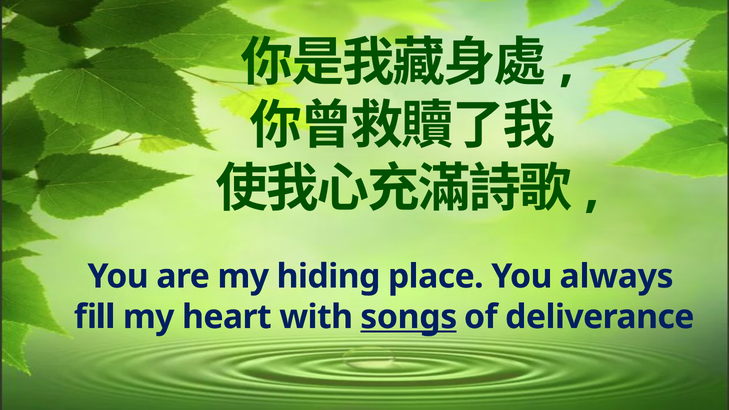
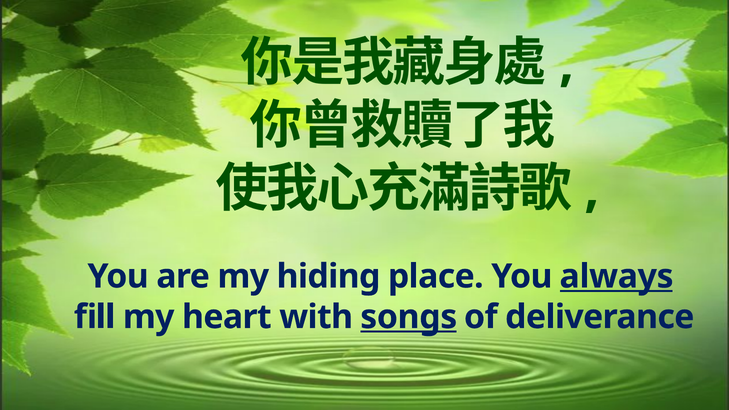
always underline: none -> present
